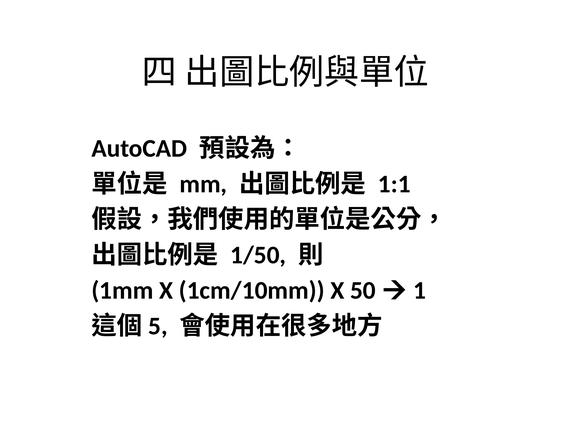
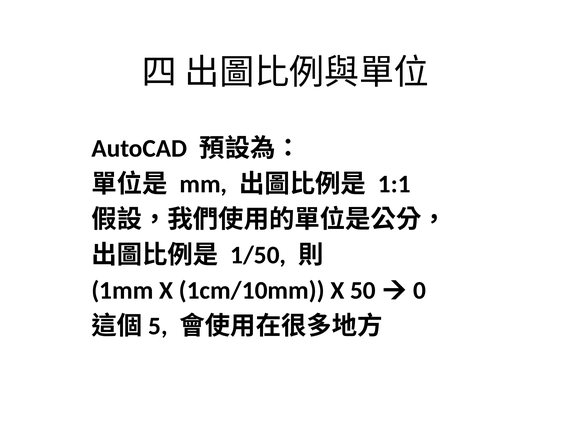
1: 1 -> 0
